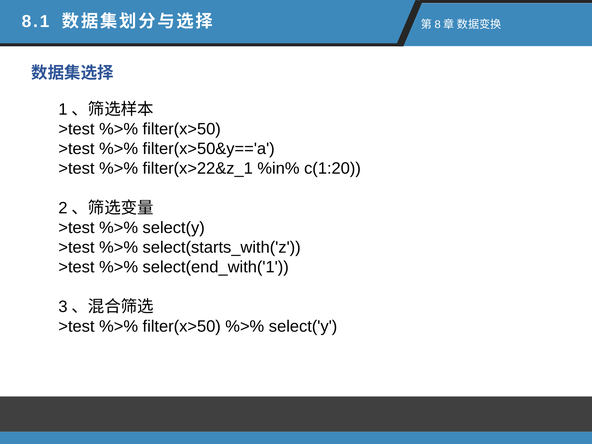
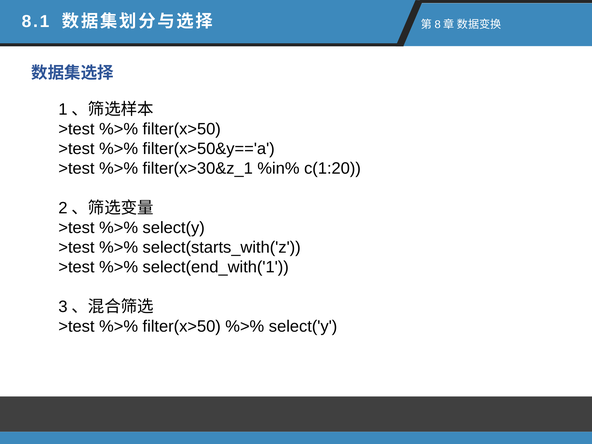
filter(x>22&z_1: filter(x>22&z_1 -> filter(x>30&z_1
